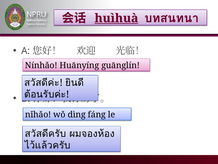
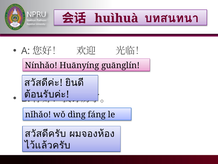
huìhuà underline: present -> none
